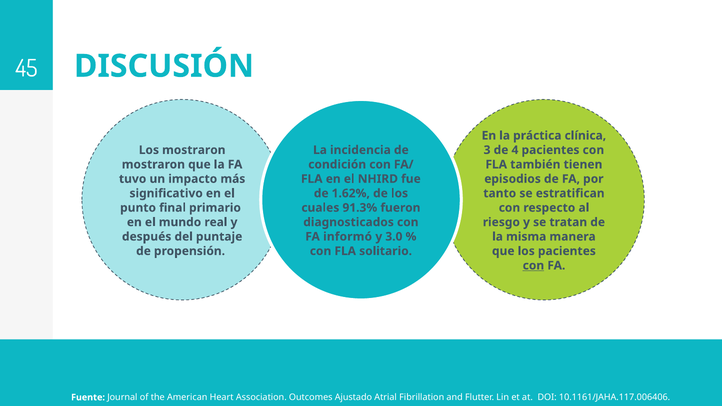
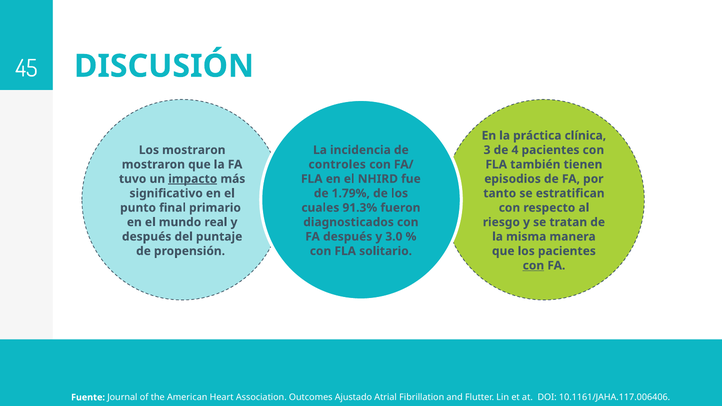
condición: condición -> controles
impacto underline: none -> present
1.62%: 1.62% -> 1.79%
FA informó: informó -> después
